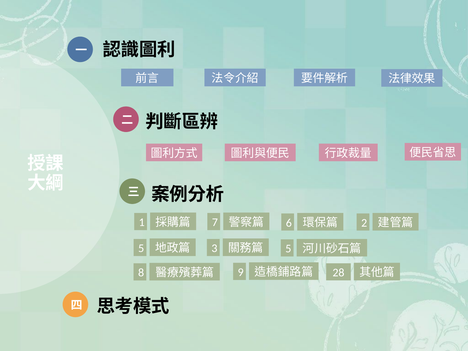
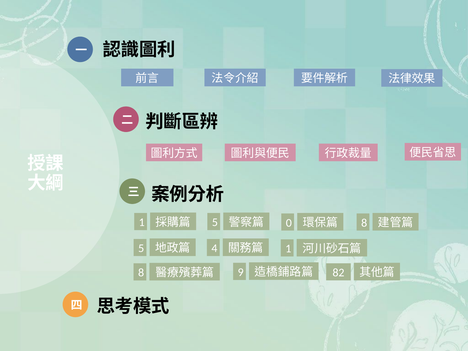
7 at (215, 222): 7 -> 5
6: 6 -> 0
2 at (364, 223): 2 -> 8
3: 3 -> 4
5 at (288, 249): 5 -> 1
28: 28 -> 82
